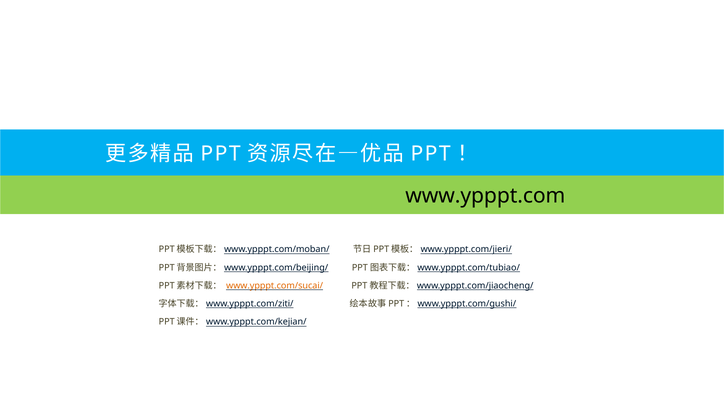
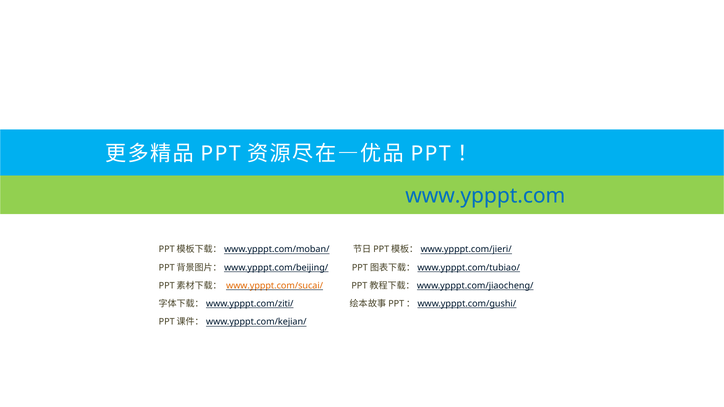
www.ypppt.com colour: black -> blue
